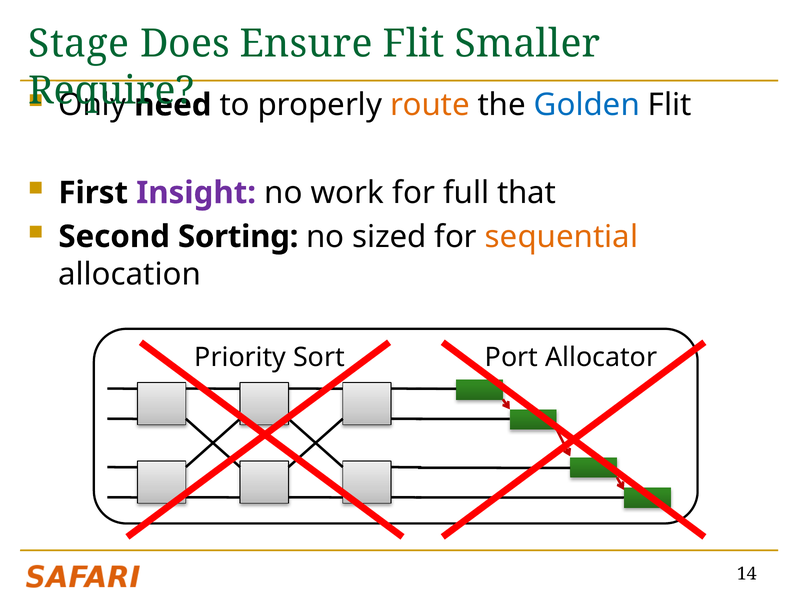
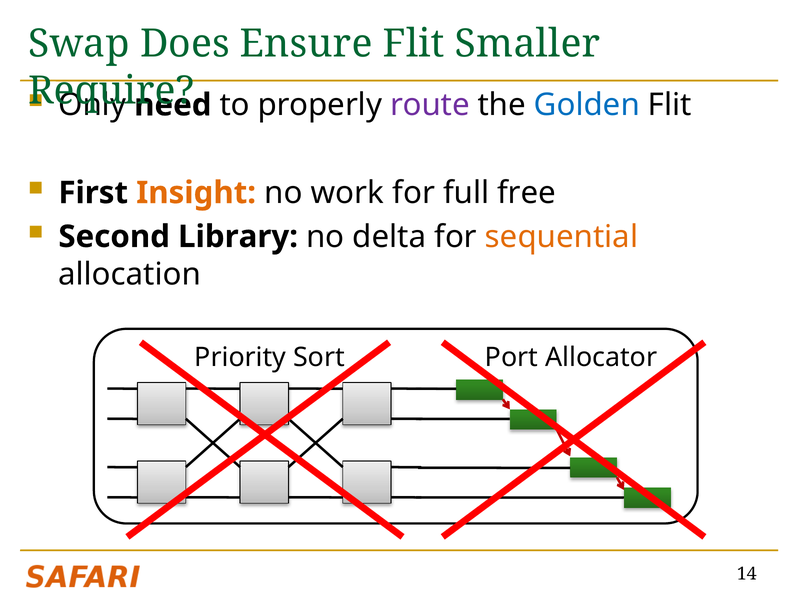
Stage: Stage -> Swap
route colour: orange -> purple
Insight colour: purple -> orange
that: that -> free
Sorting: Sorting -> Library
sized: sized -> delta
